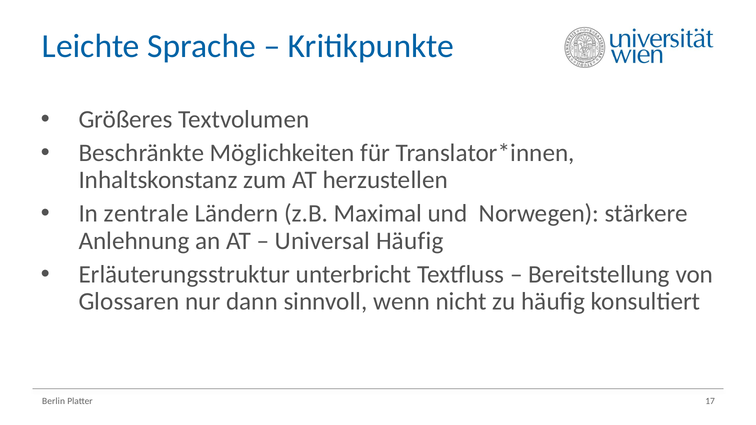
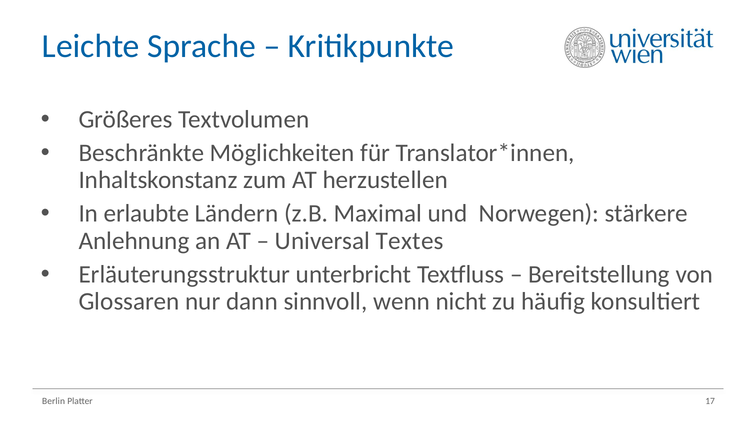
zentrale: zentrale -> erlaubte
Universal Häufig: Häufig -> Textes
